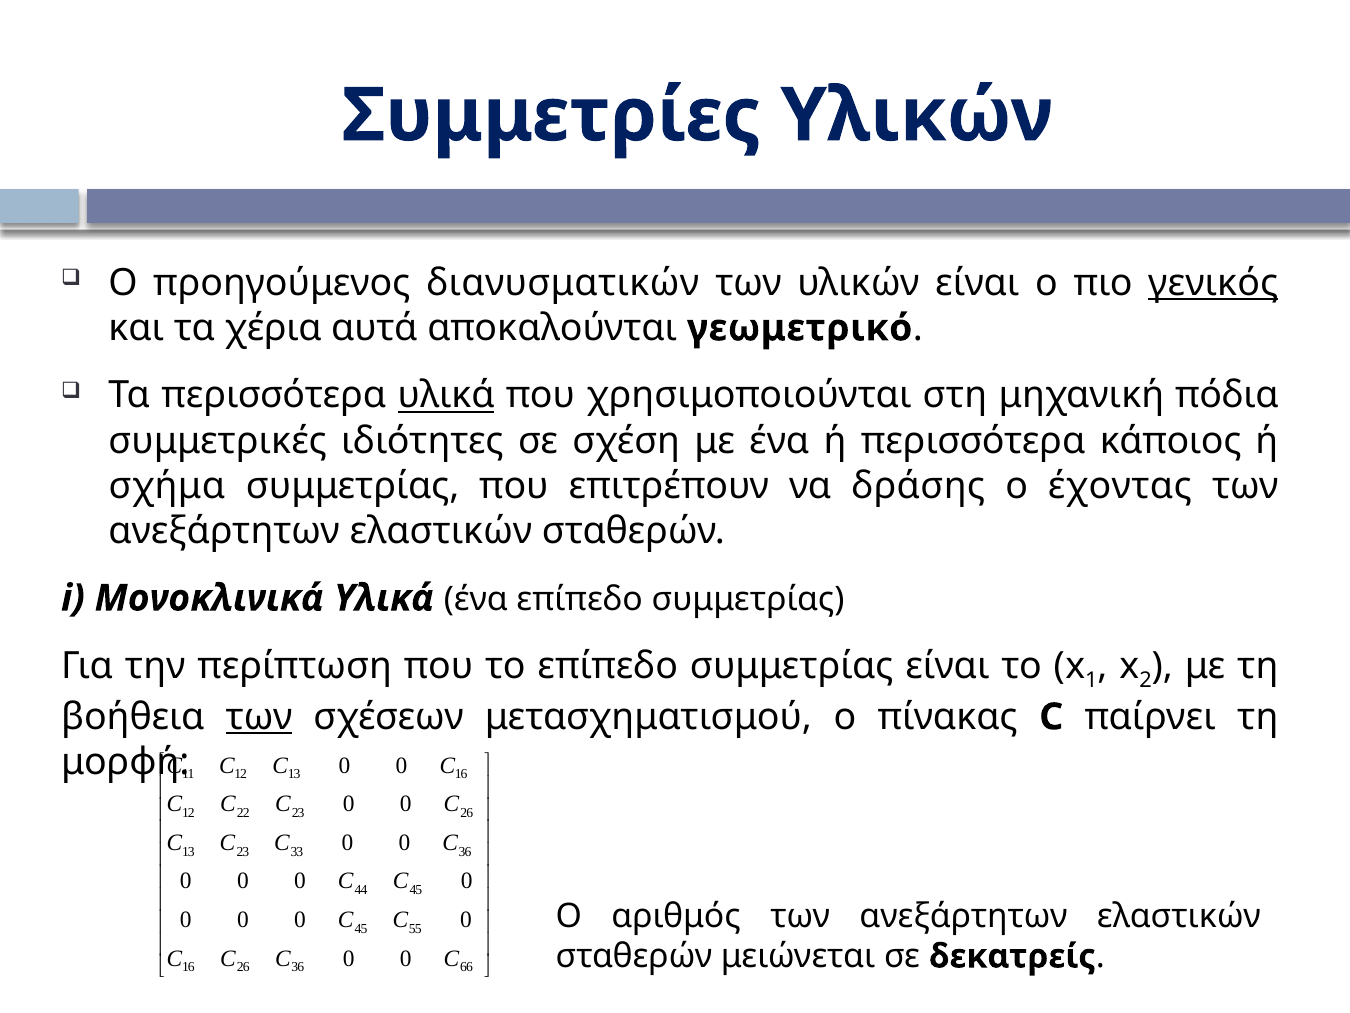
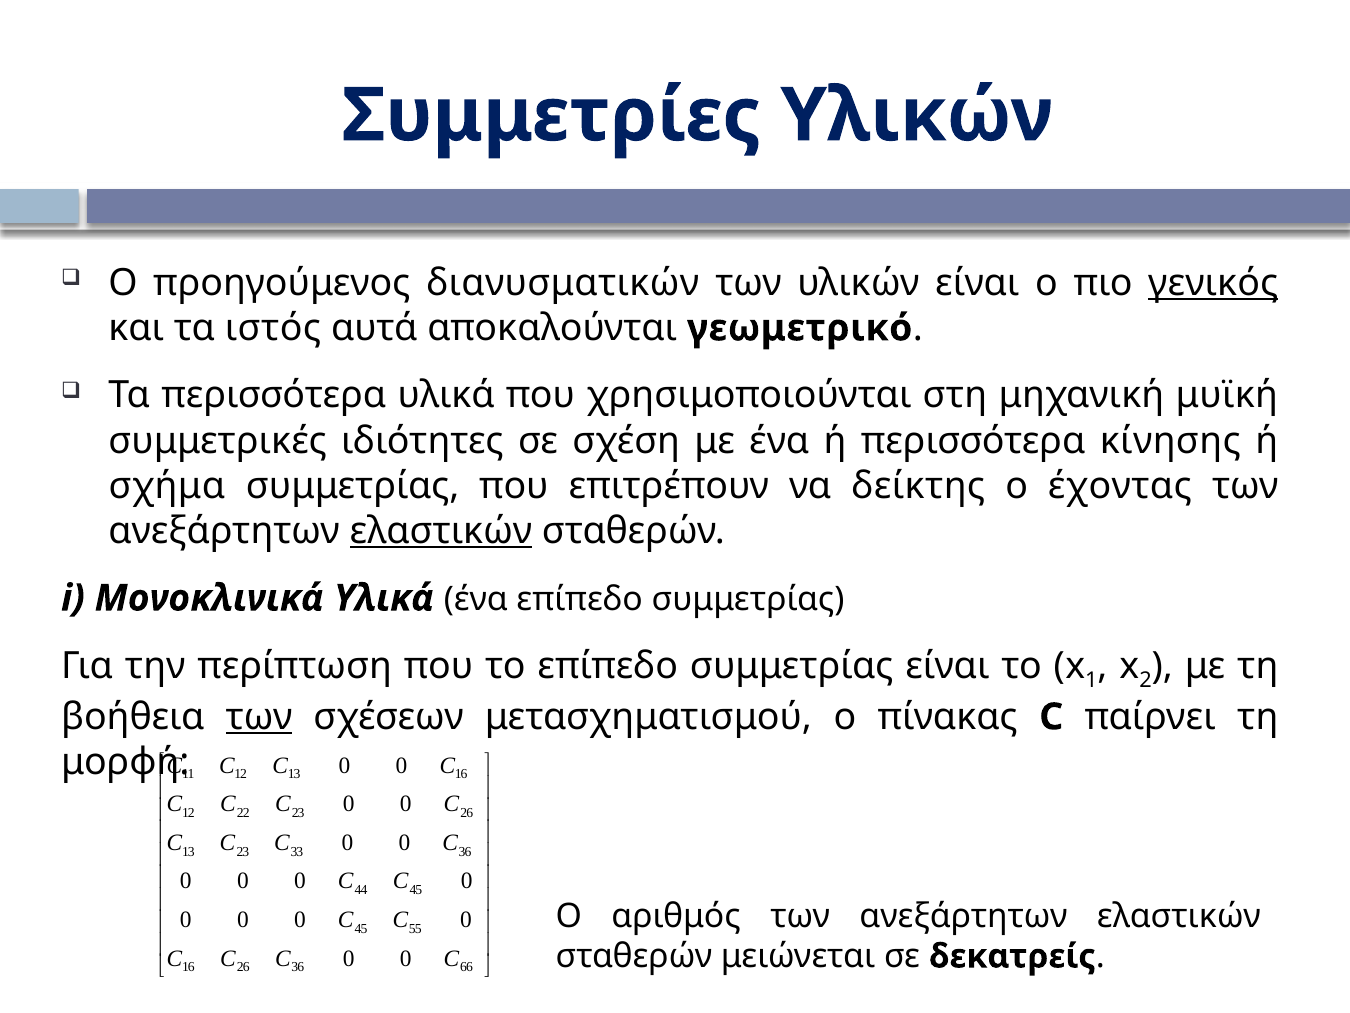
χέρια: χέρια -> ιστός
υλικά at (446, 395) underline: present -> none
πόδια: πόδια -> μυϊκή
κάποιος: κάποιος -> κίνησης
δράσης: δράσης -> δείκτης
ελαστικών at (441, 530) underline: none -> present
